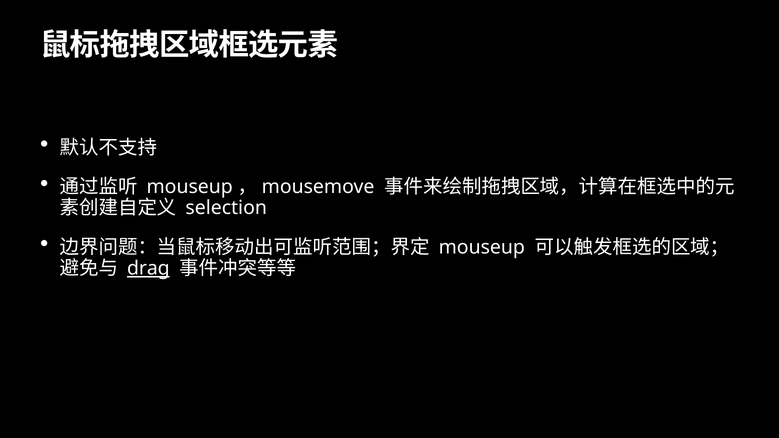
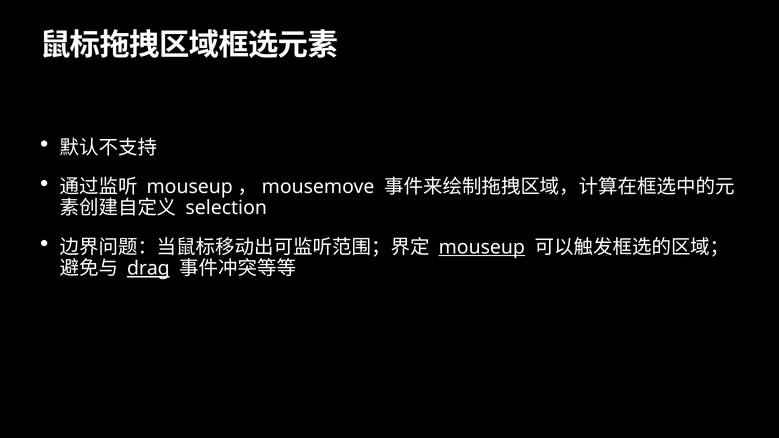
mouseup at (482, 247) underline: none -> present
